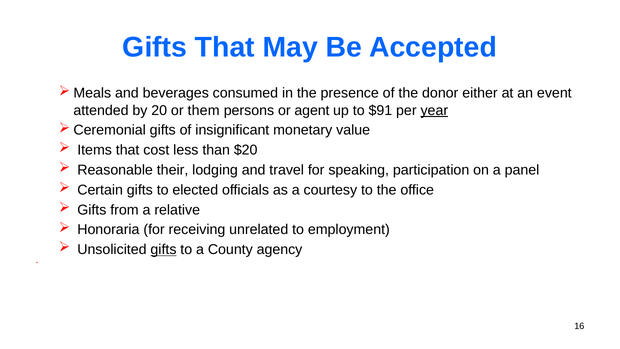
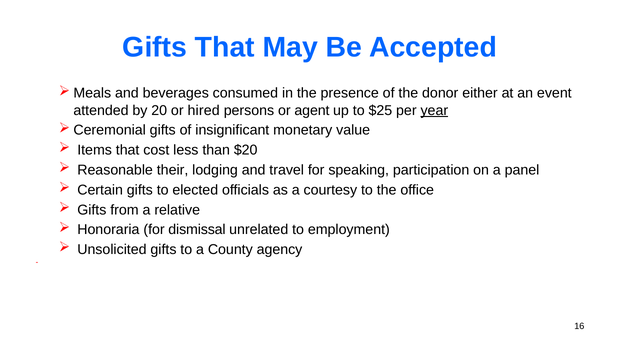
them: them -> hired
$91: $91 -> $25
receiving: receiving -> dismissal
gifts at (163, 249) underline: present -> none
